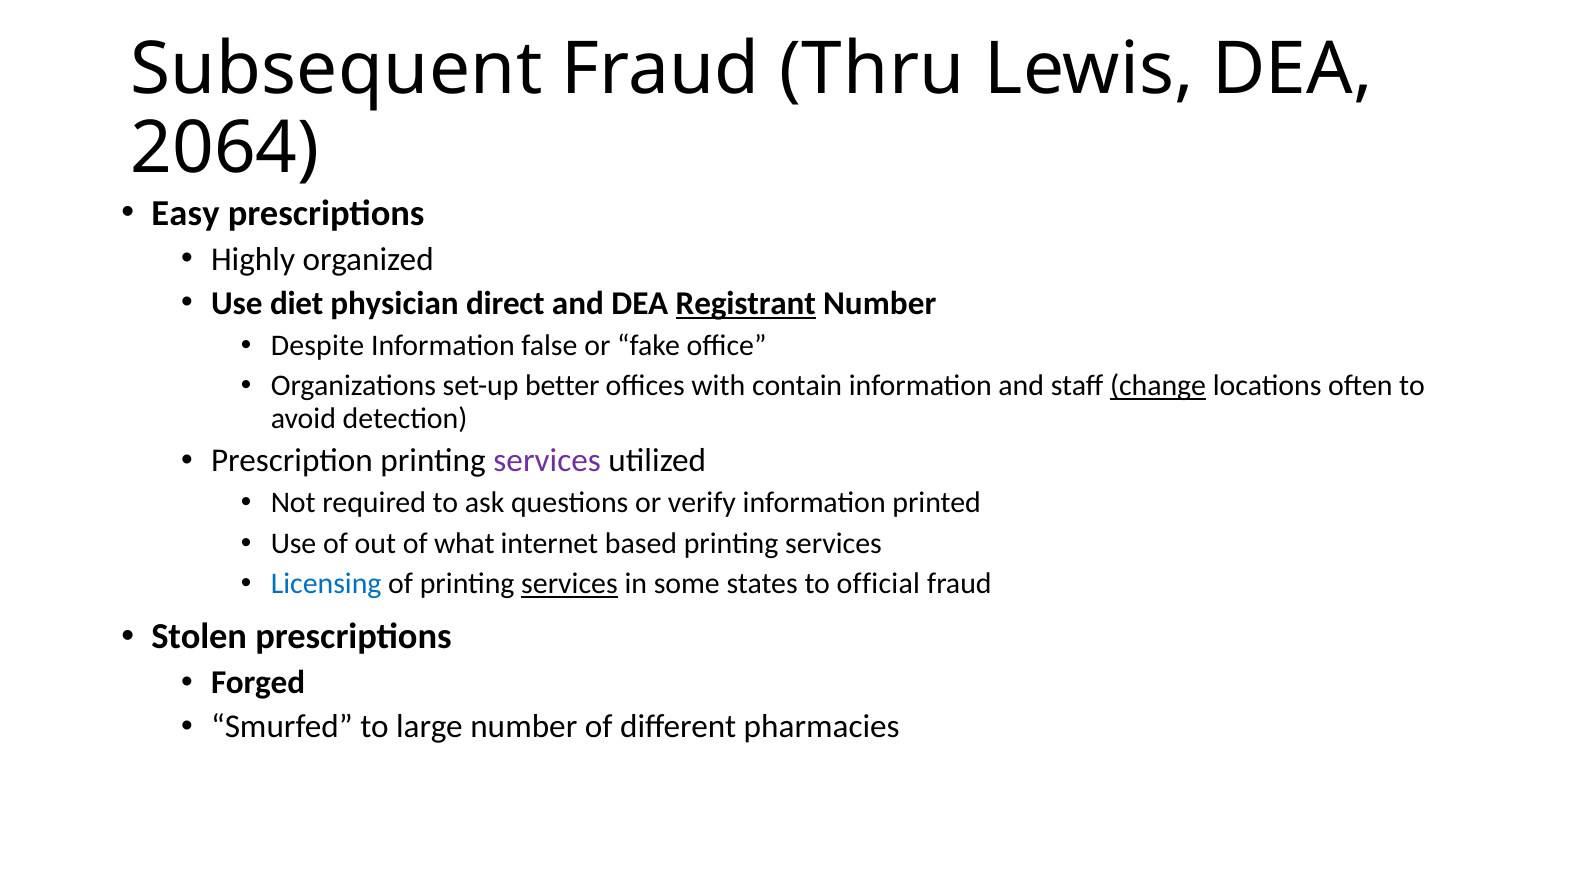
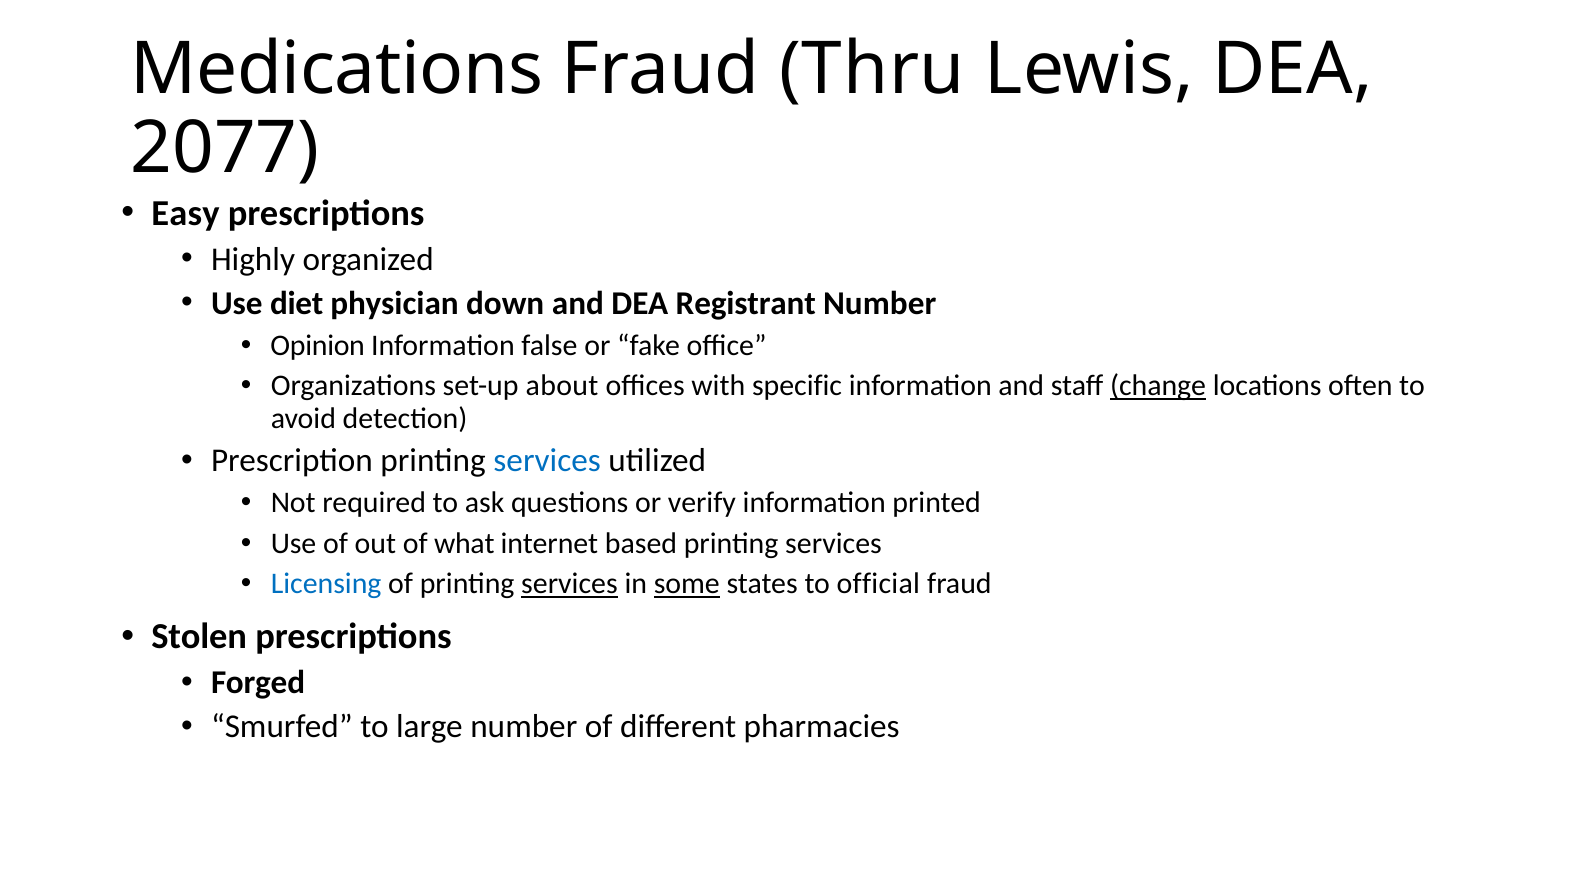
Subsequent: Subsequent -> Medications
2064: 2064 -> 2077
direct: direct -> down
Registrant underline: present -> none
Despite: Despite -> Opinion
better: better -> about
contain: contain -> specific
services at (547, 461) colour: purple -> blue
some underline: none -> present
